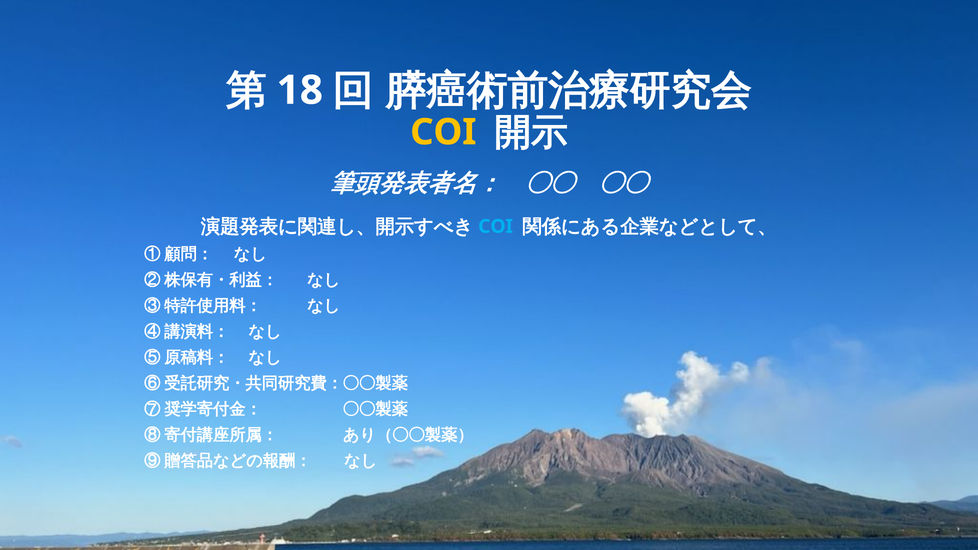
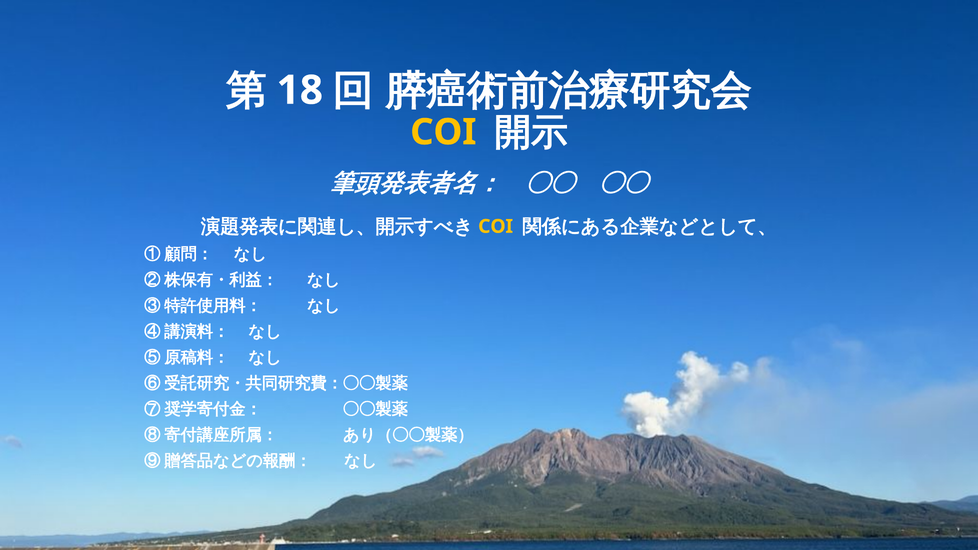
COI at (496, 226) colour: light blue -> yellow
